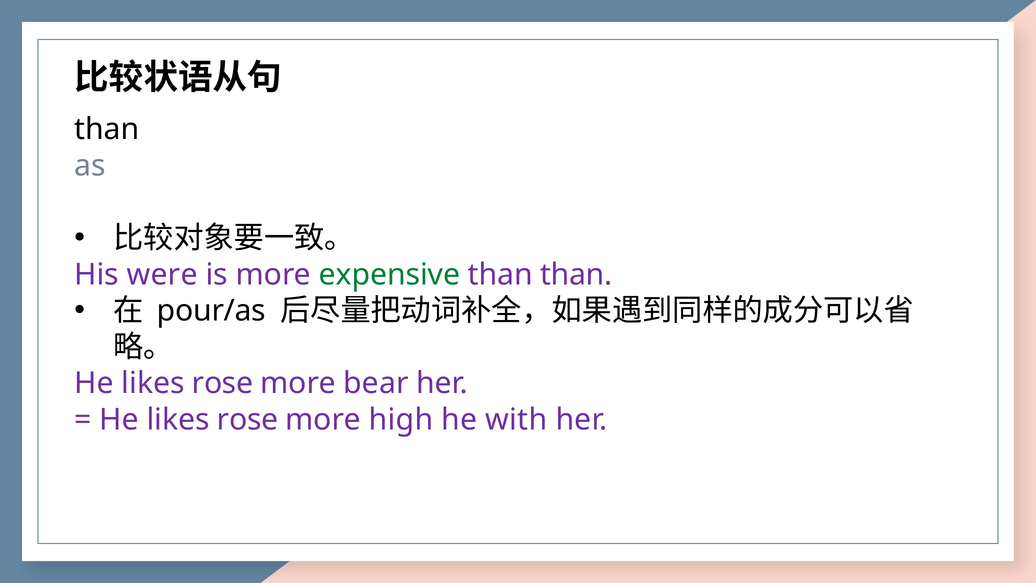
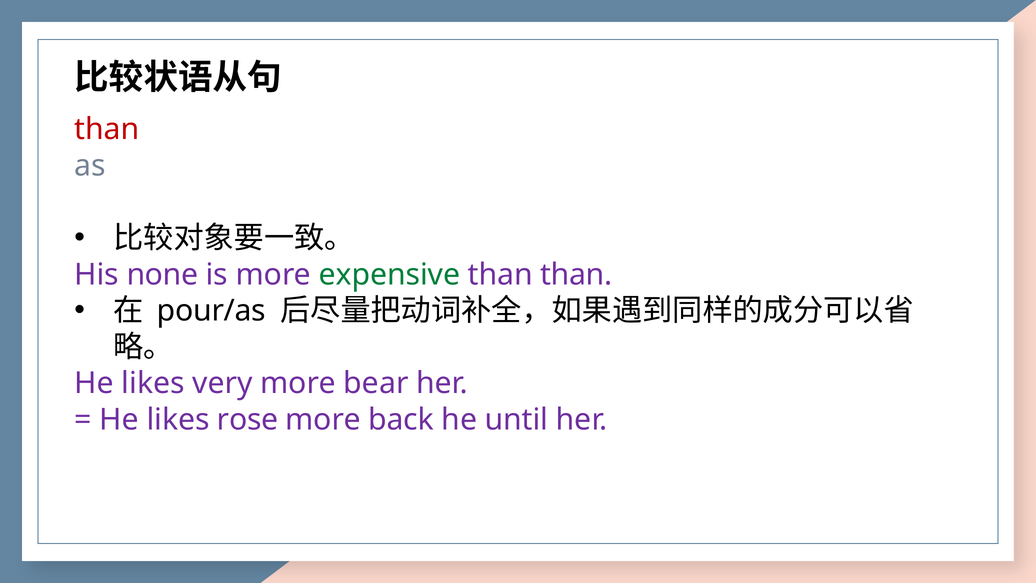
than at (107, 129) colour: black -> red
were: were -> none
rose at (223, 383): rose -> very
high: high -> back
with: with -> until
